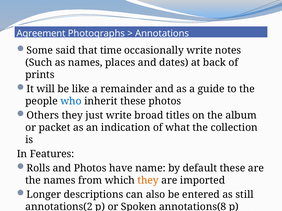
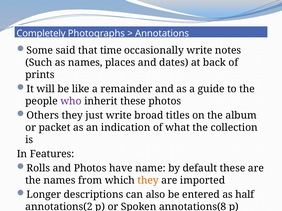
Agreement: Agreement -> Completely
who colour: blue -> purple
still: still -> half
